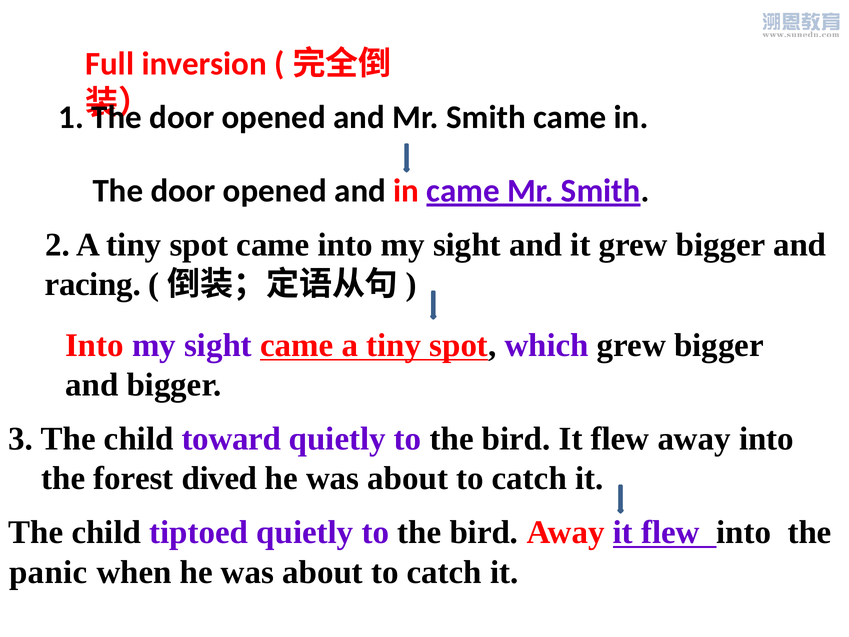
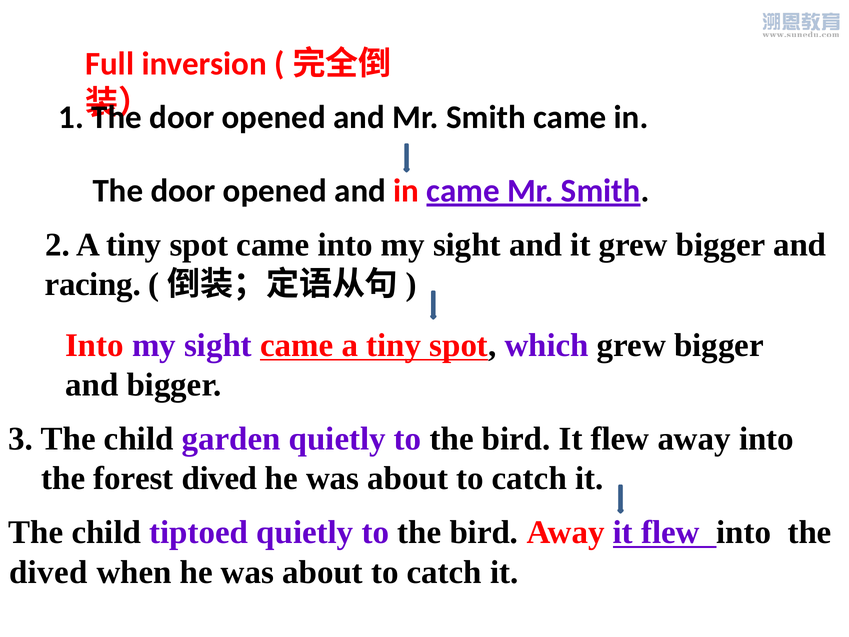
toward: toward -> garden
panic at (48, 572): panic -> dived
